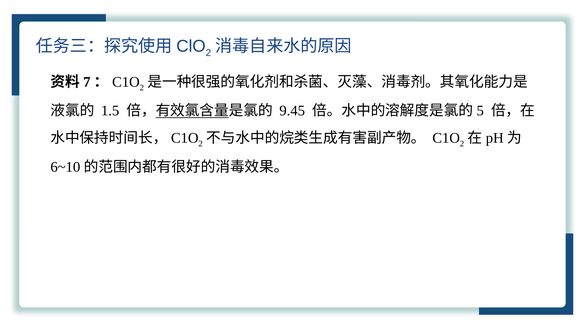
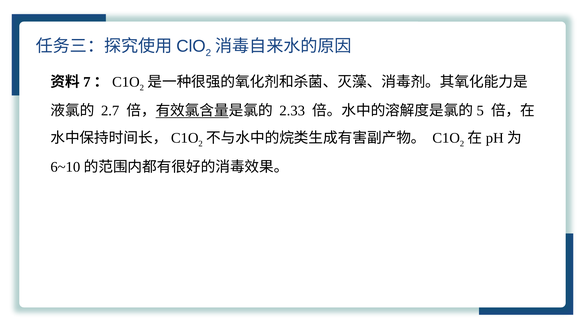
1.5: 1.5 -> 2.7
9.45: 9.45 -> 2.33
